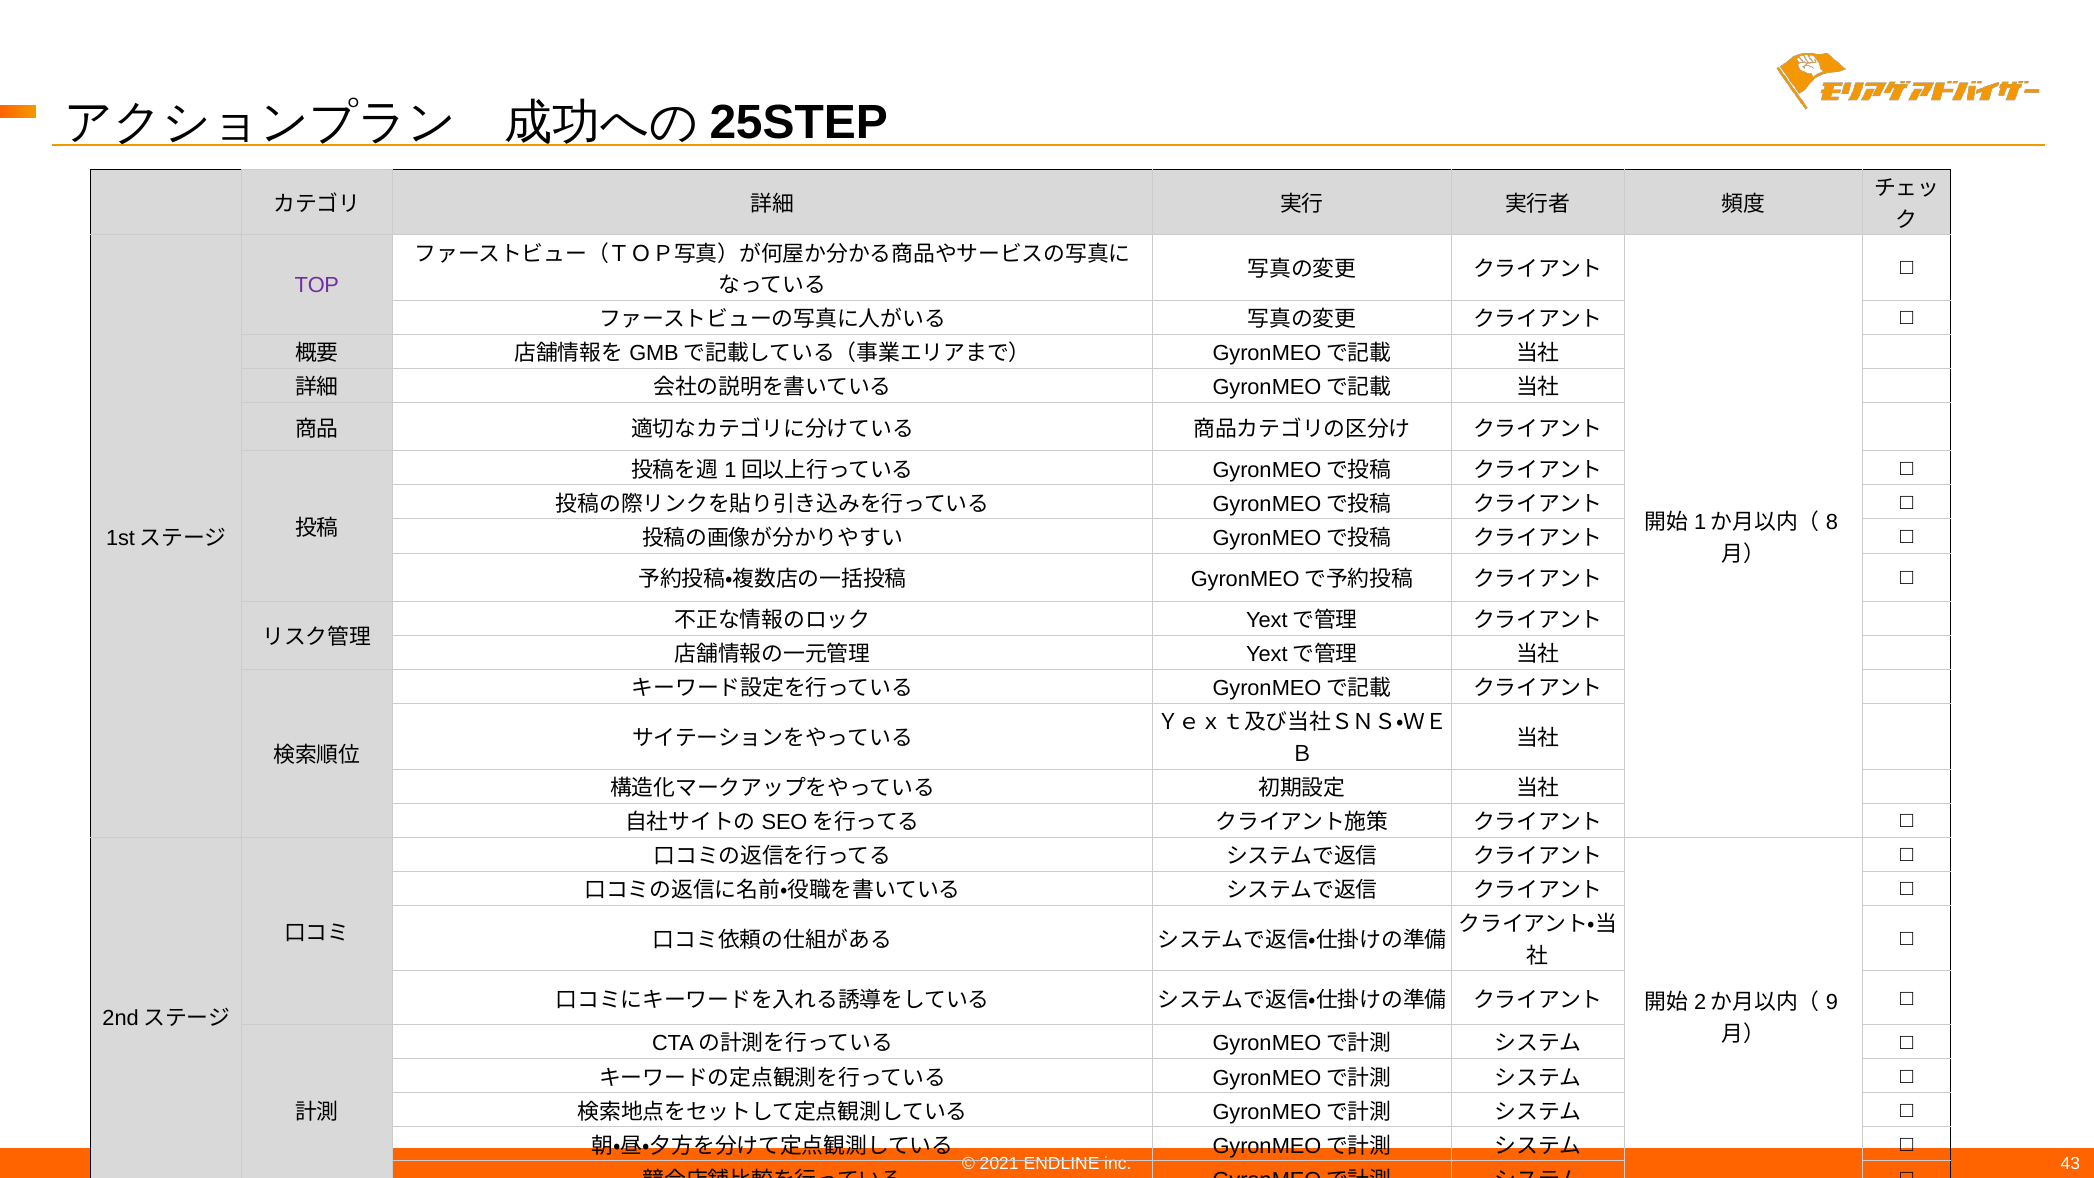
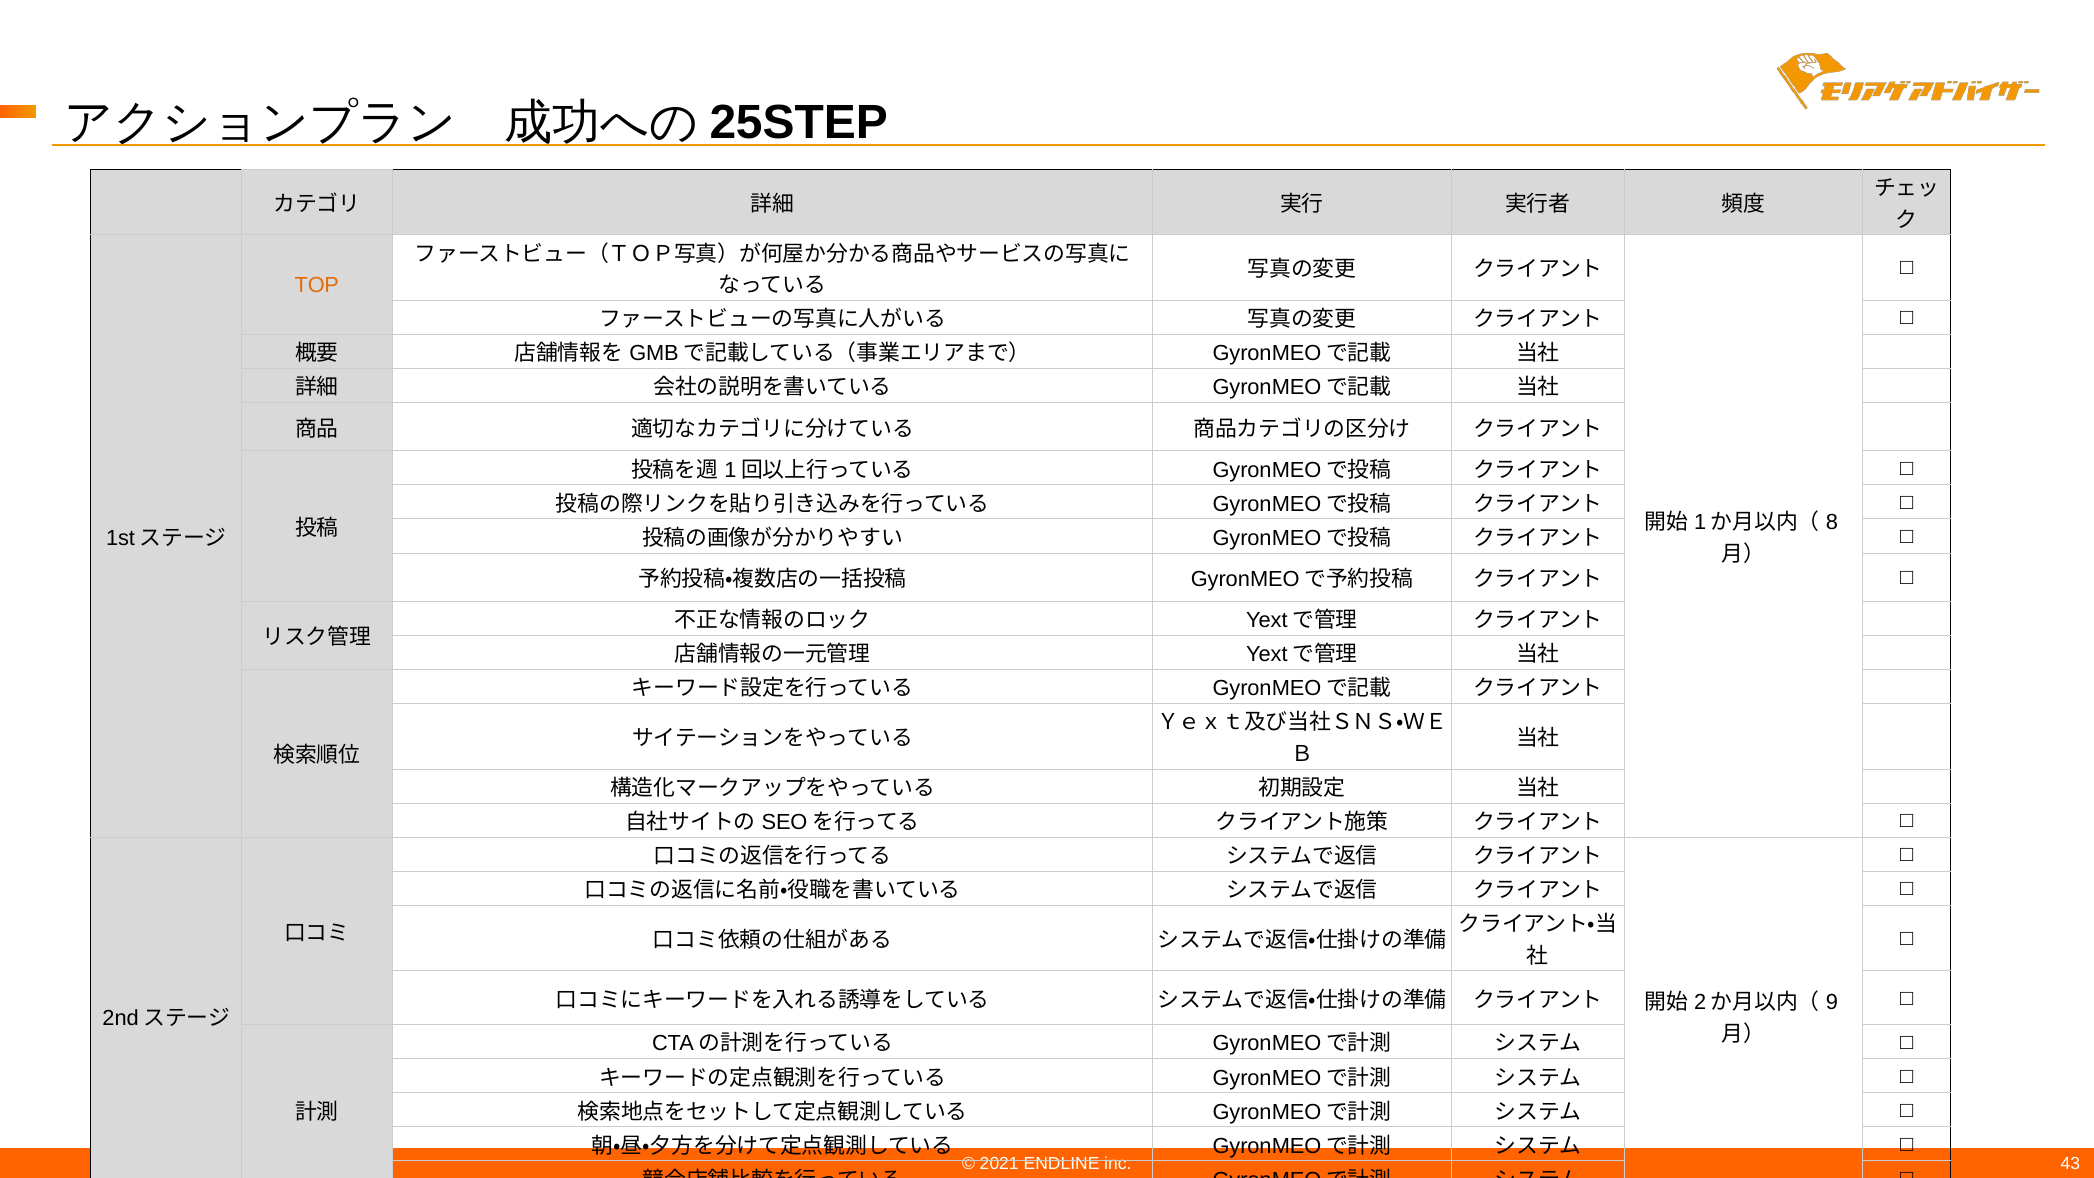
TOP colour: purple -> orange
